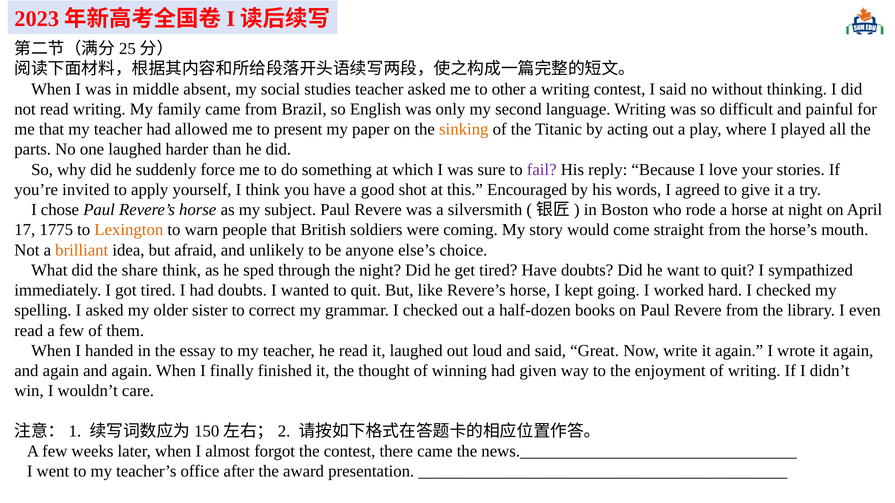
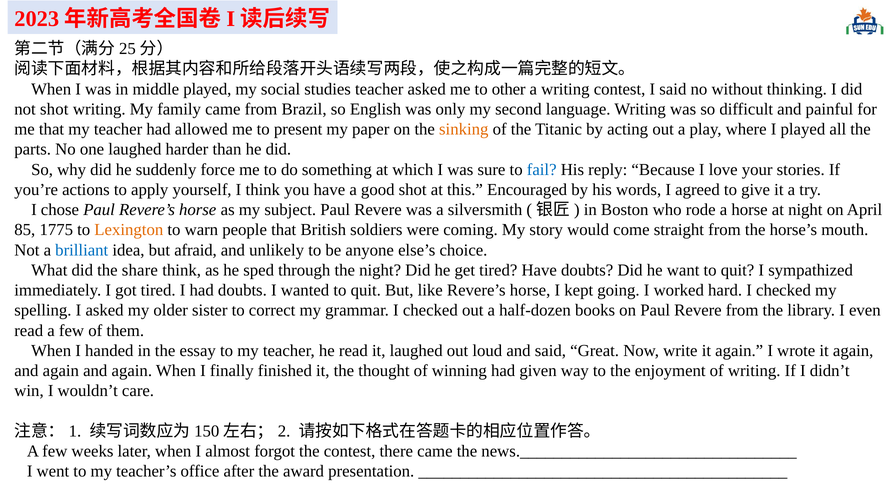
middle absent: absent -> played
not read: read -> shot
fail colour: purple -> blue
invited: invited -> actions
17: 17 -> 85
brilliant colour: orange -> blue
